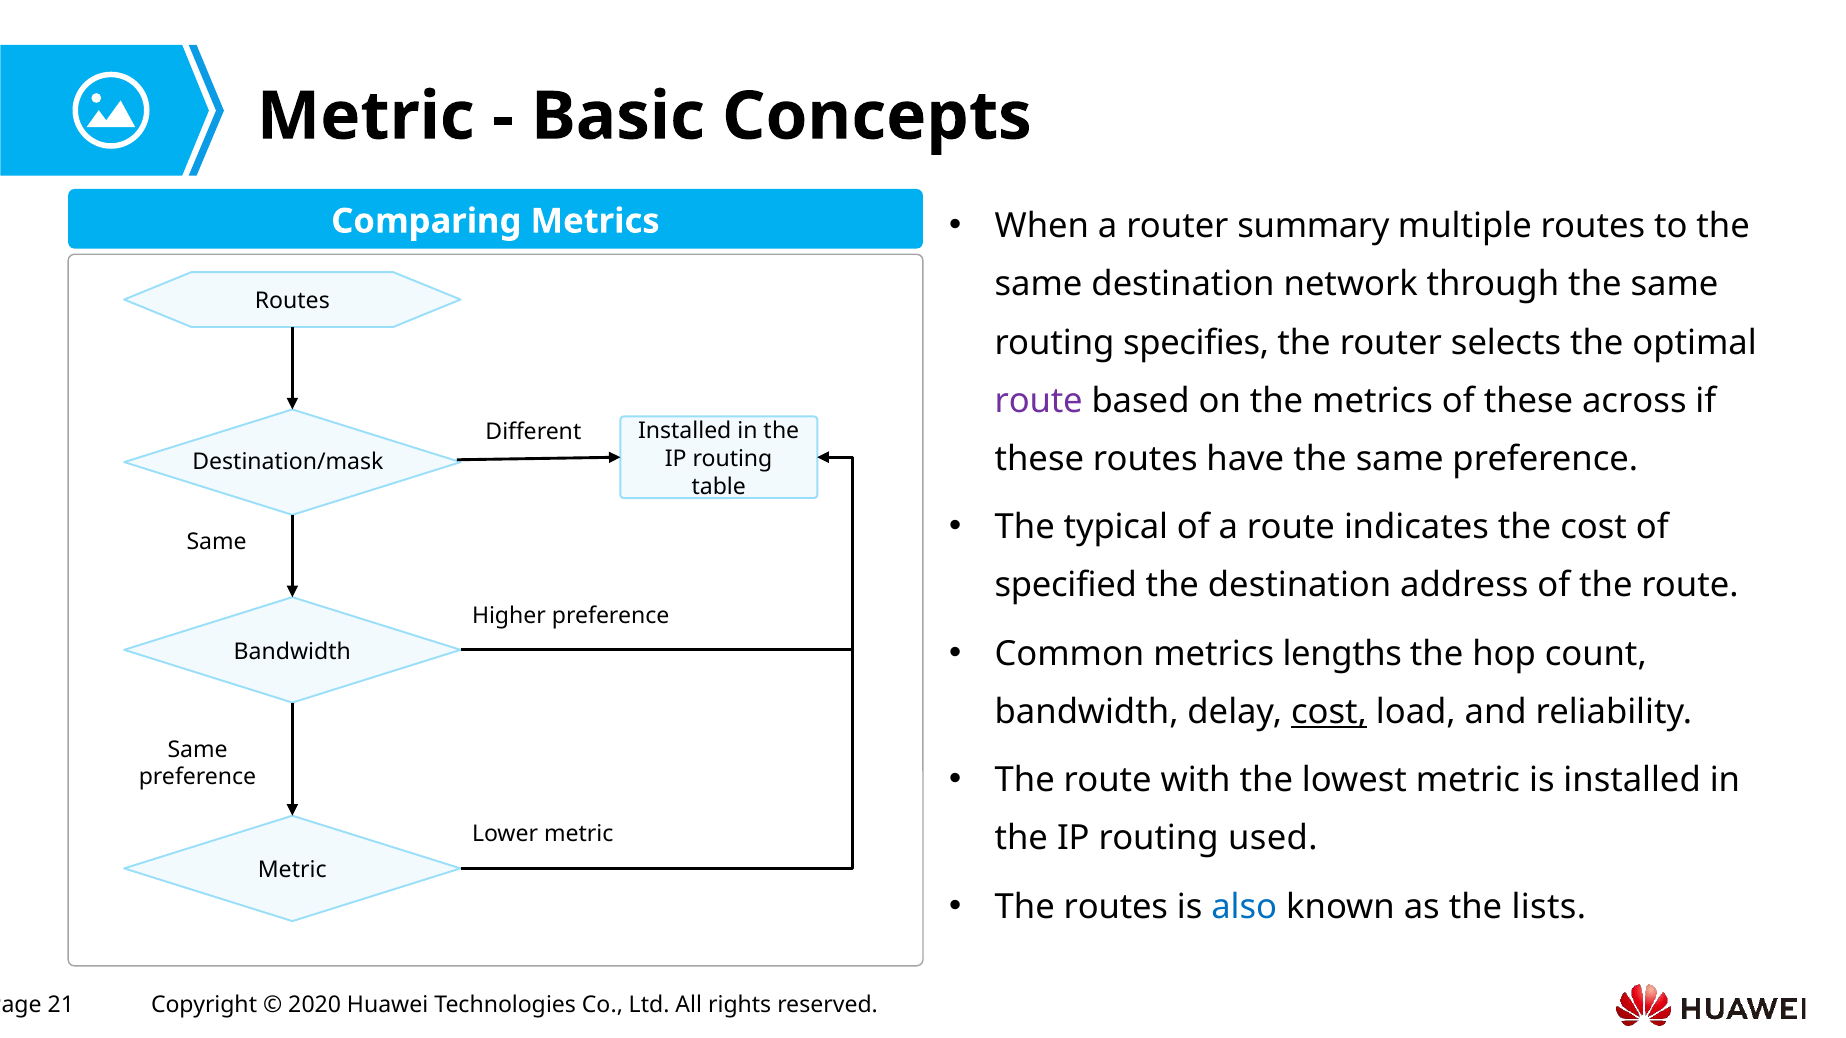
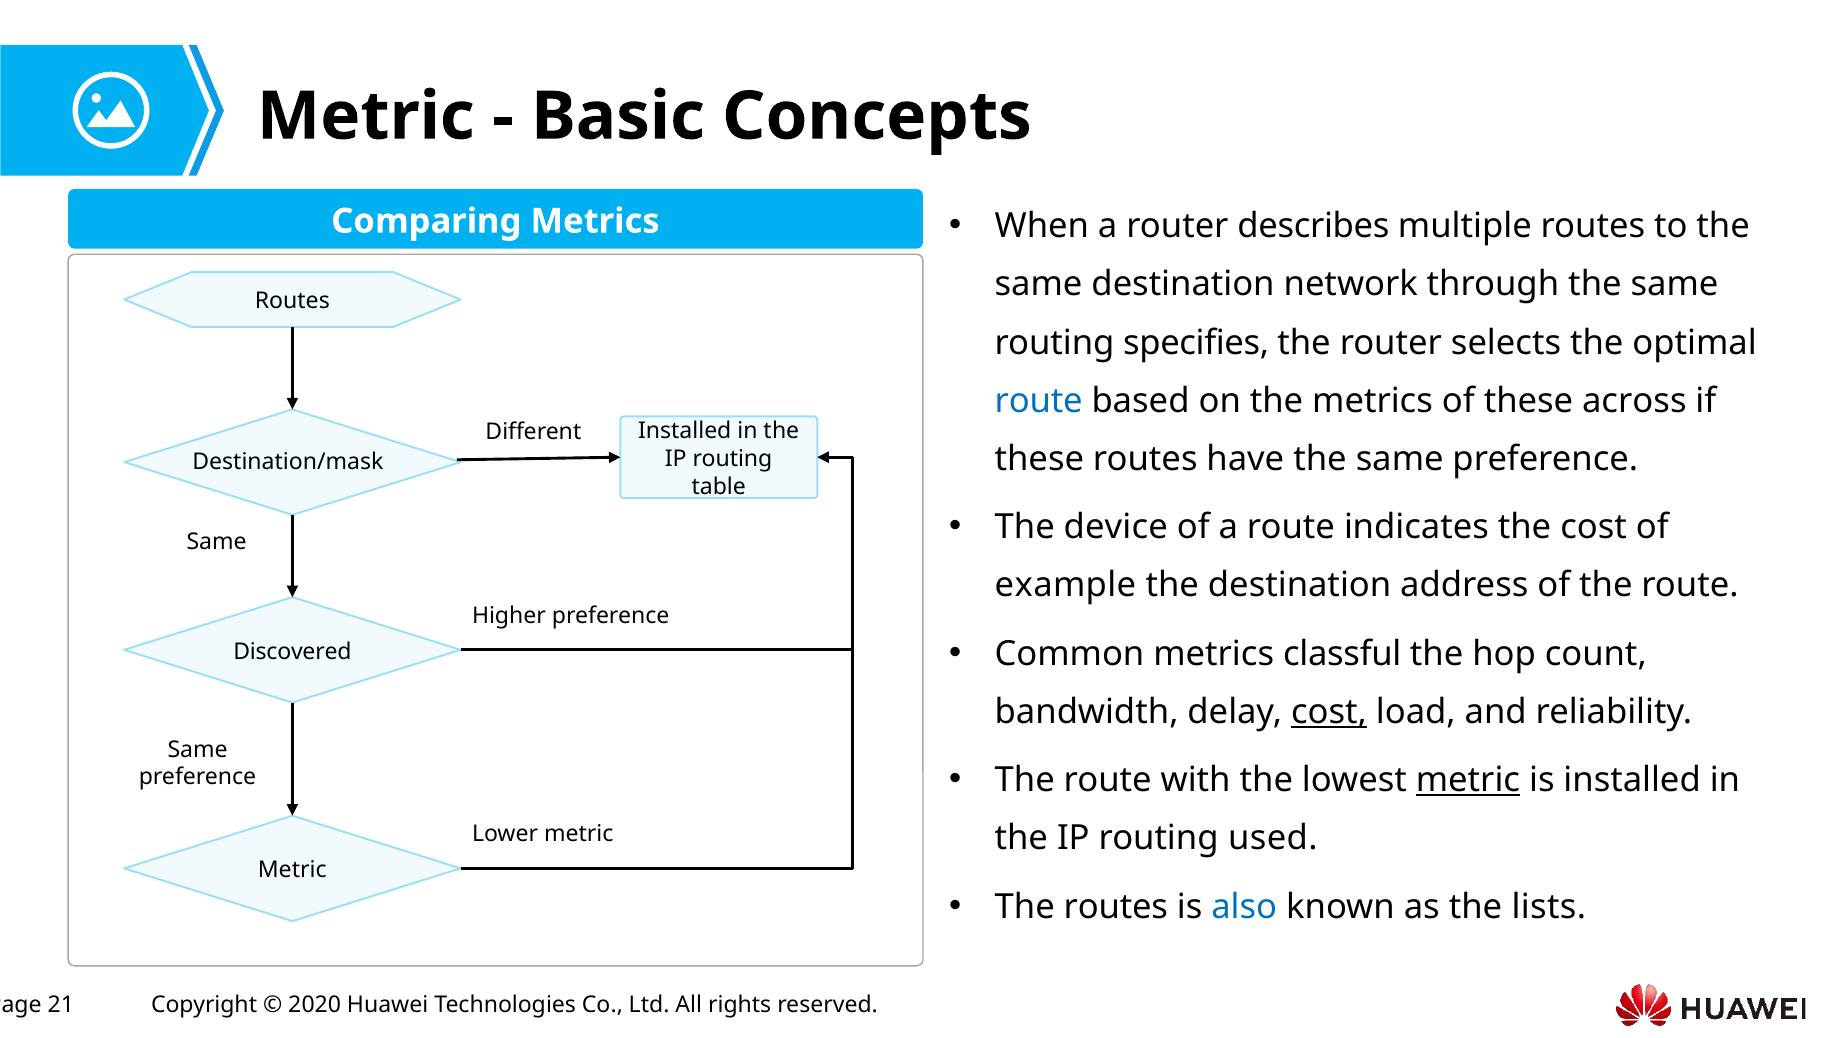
summary: summary -> describes
route at (1039, 401) colour: purple -> blue
typical: typical -> device
specified: specified -> example
lengths: lengths -> classful
Bandwidth at (292, 652): Bandwidth -> Discovered
metric at (1468, 781) underline: none -> present
